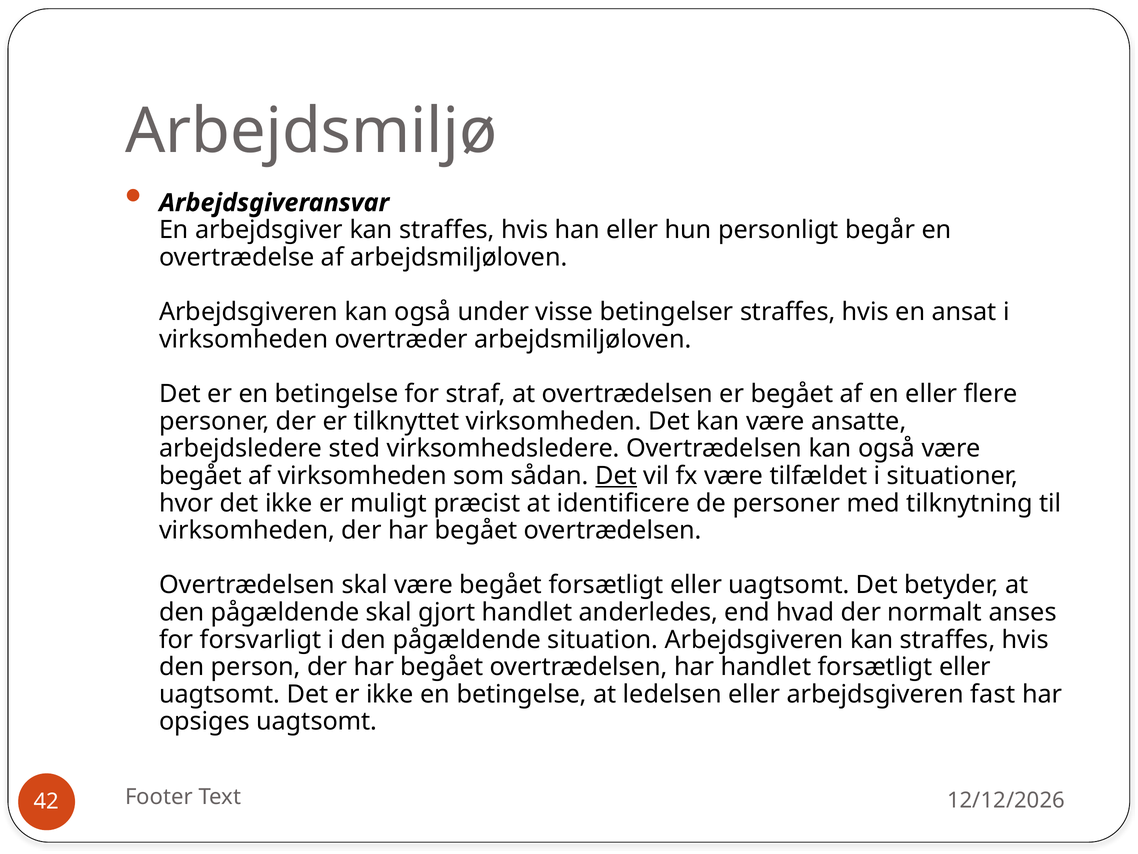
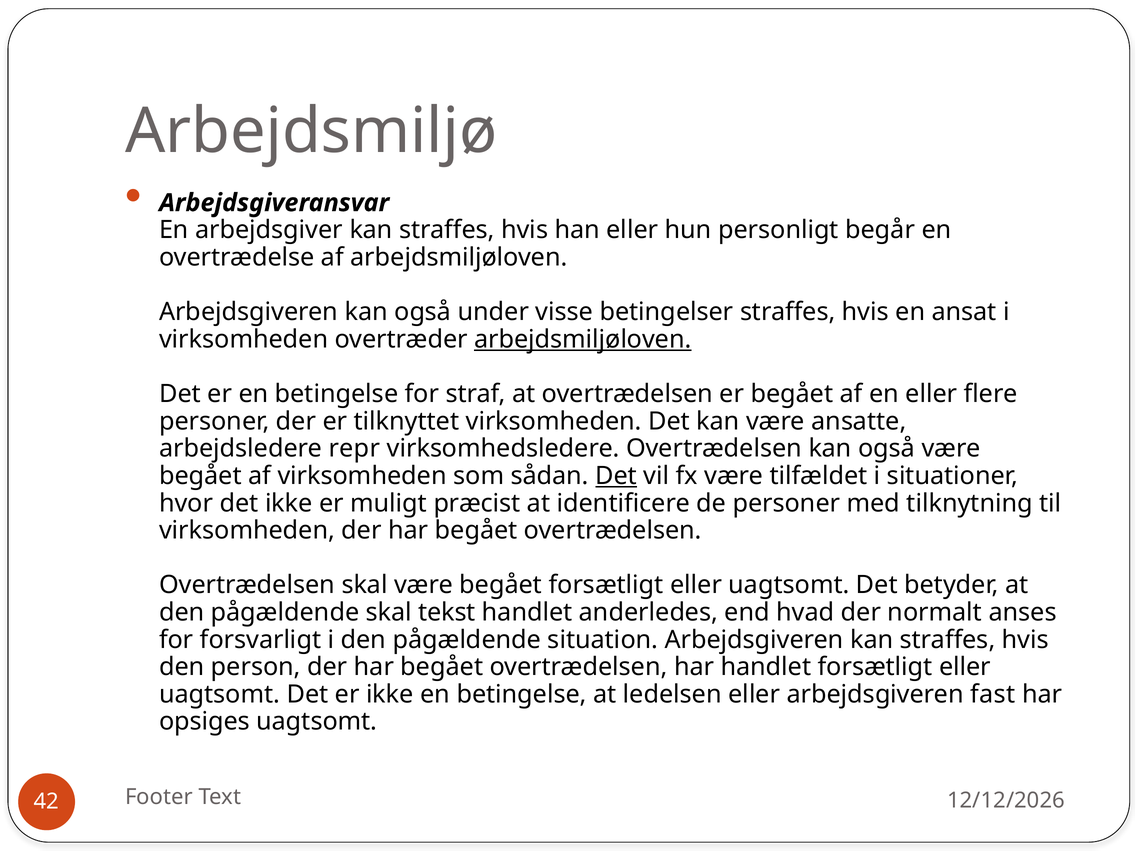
arbejdsmiljøloven at (583, 339) underline: none -> present
sted: sted -> repr
gjort: gjort -> tekst
